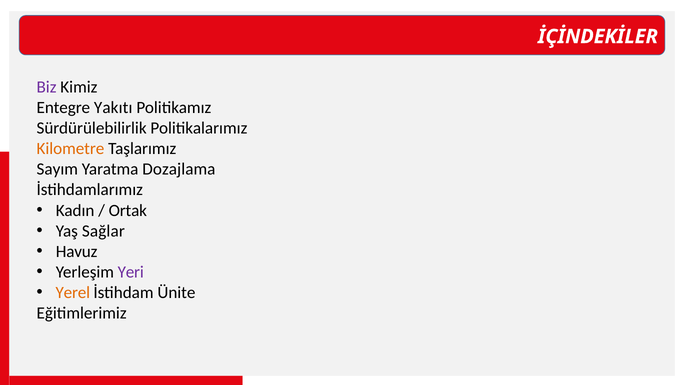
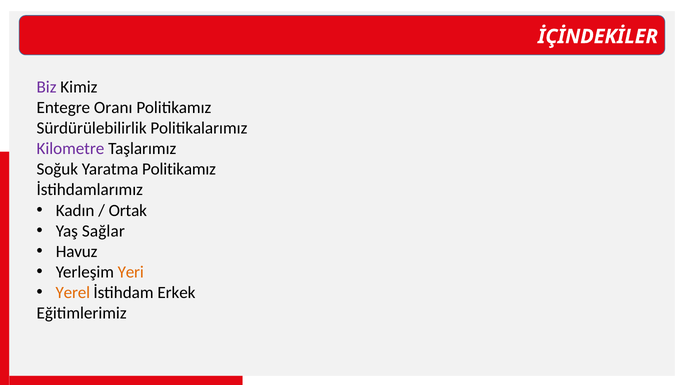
Yakıtı: Yakıtı -> Oranı
Kilometre colour: orange -> purple
Sayım: Sayım -> Soğuk
Yaratma Dozajlama: Dozajlama -> Politikamız
Yeri colour: purple -> orange
Ünite: Ünite -> Erkek
